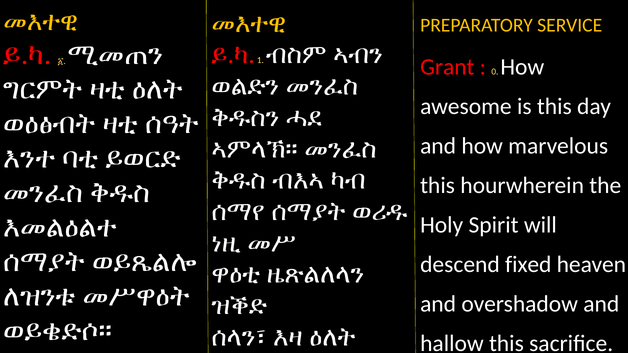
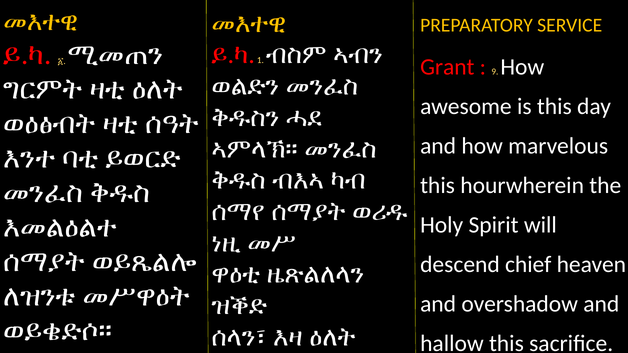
0: 0 -> 9
fixed: fixed -> chief
